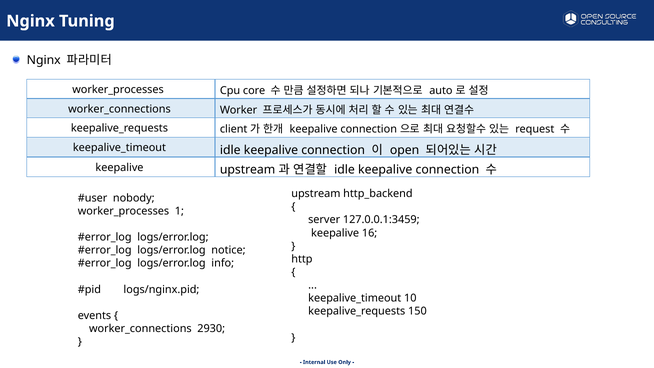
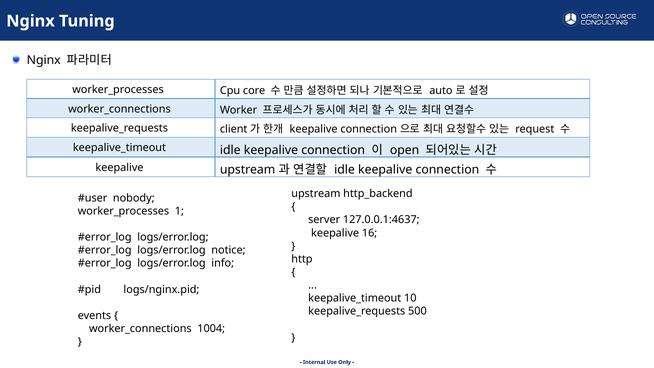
127.0.0.1:3459: 127.0.0.1:3459 -> 127.0.0.1:4637
150: 150 -> 500
2930: 2930 -> 1004
